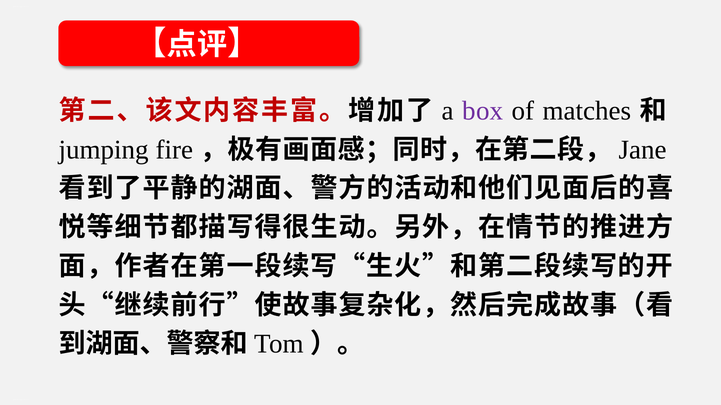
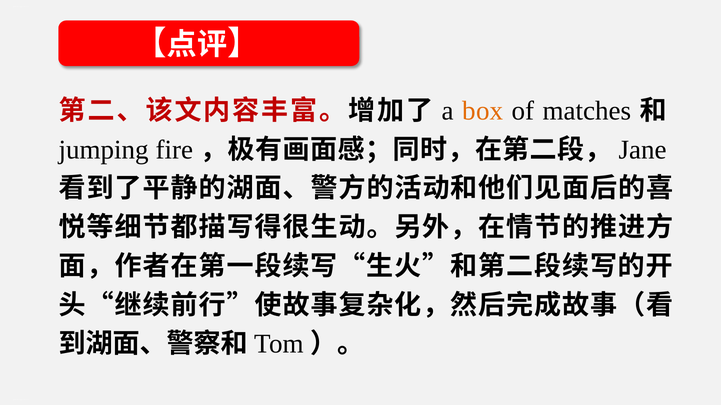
box colour: purple -> orange
